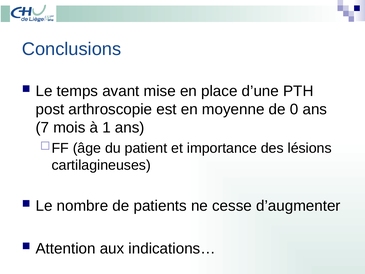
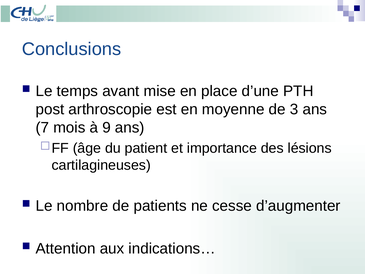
0: 0 -> 3
1: 1 -> 9
